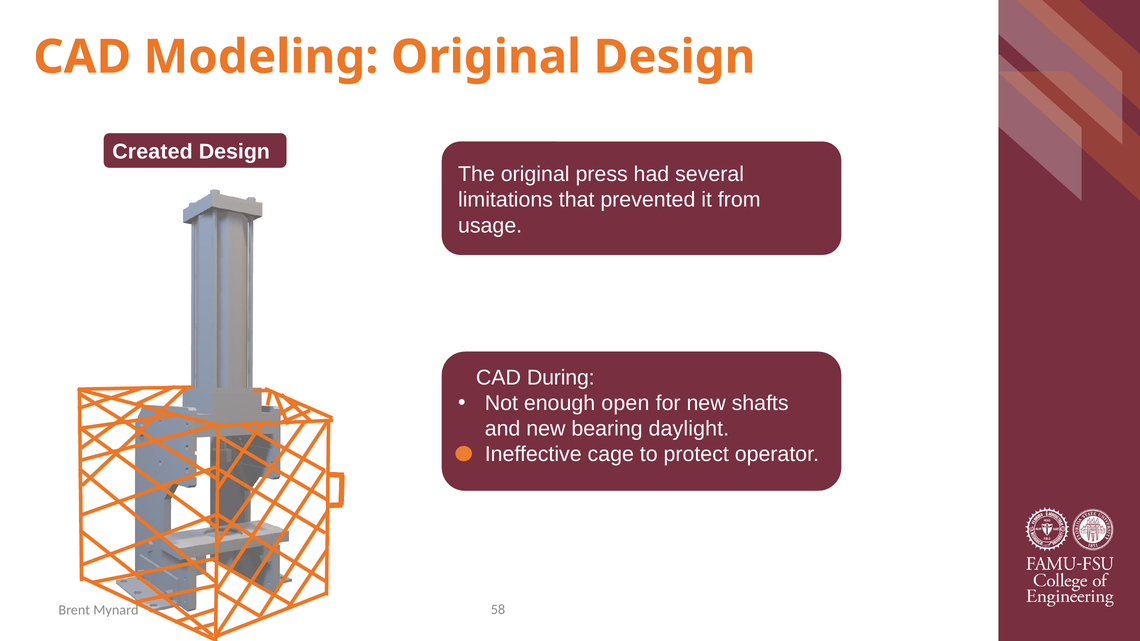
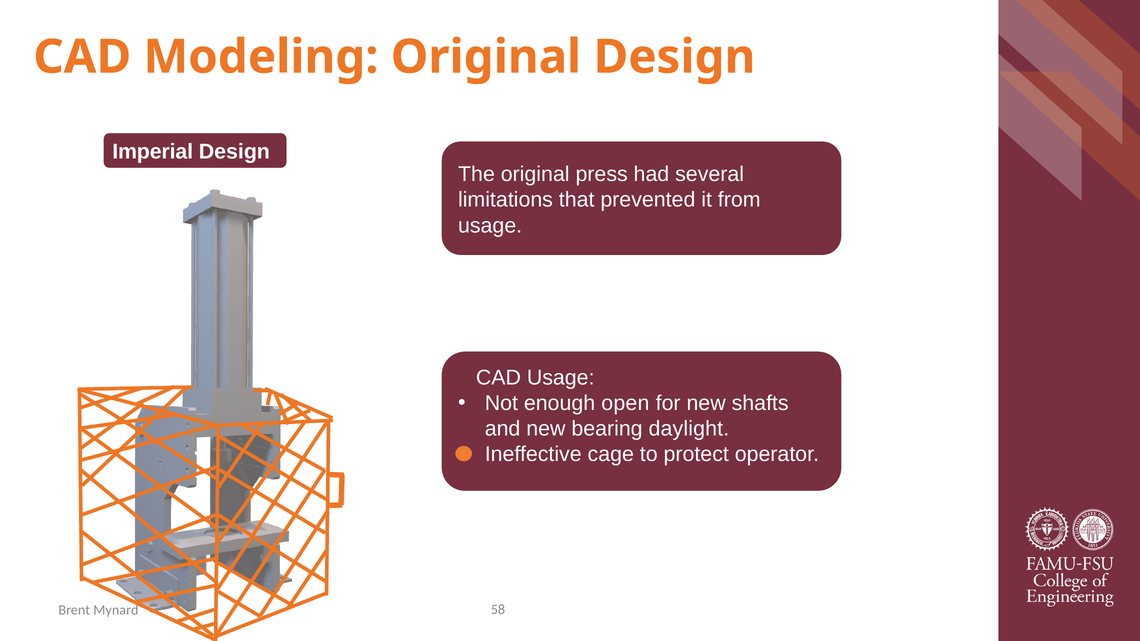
Created: Created -> Imperial
CAD During: During -> Usage
